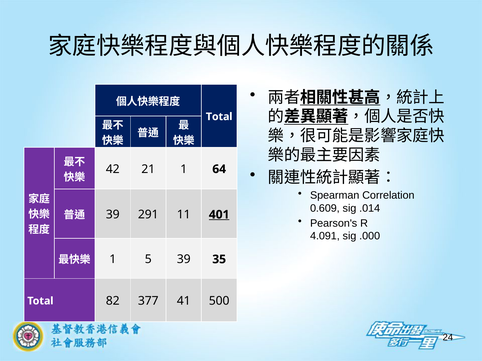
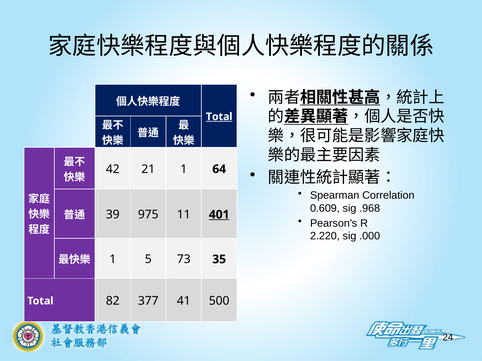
Total at (219, 117) underline: none -> present
.014: .014 -> .968
291: 291 -> 975
4.091: 4.091 -> 2.220
5 39: 39 -> 73
